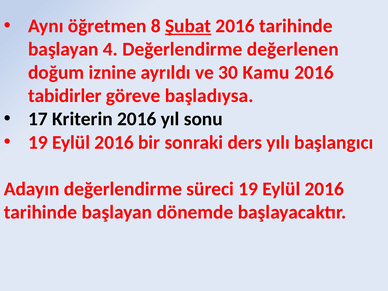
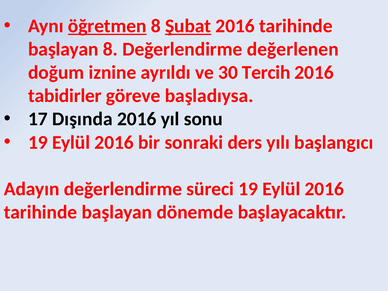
öğretmen underline: none -> present
başlayan 4: 4 -> 8
Kamu: Kamu -> Tercih
Kriterin: Kriterin -> Dışında
